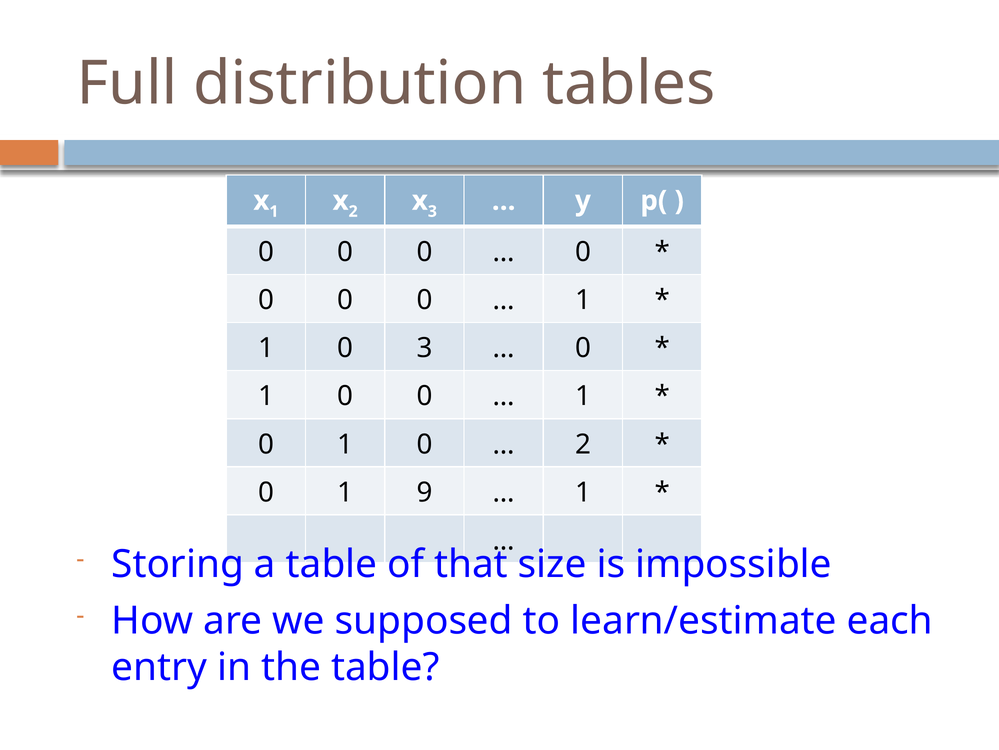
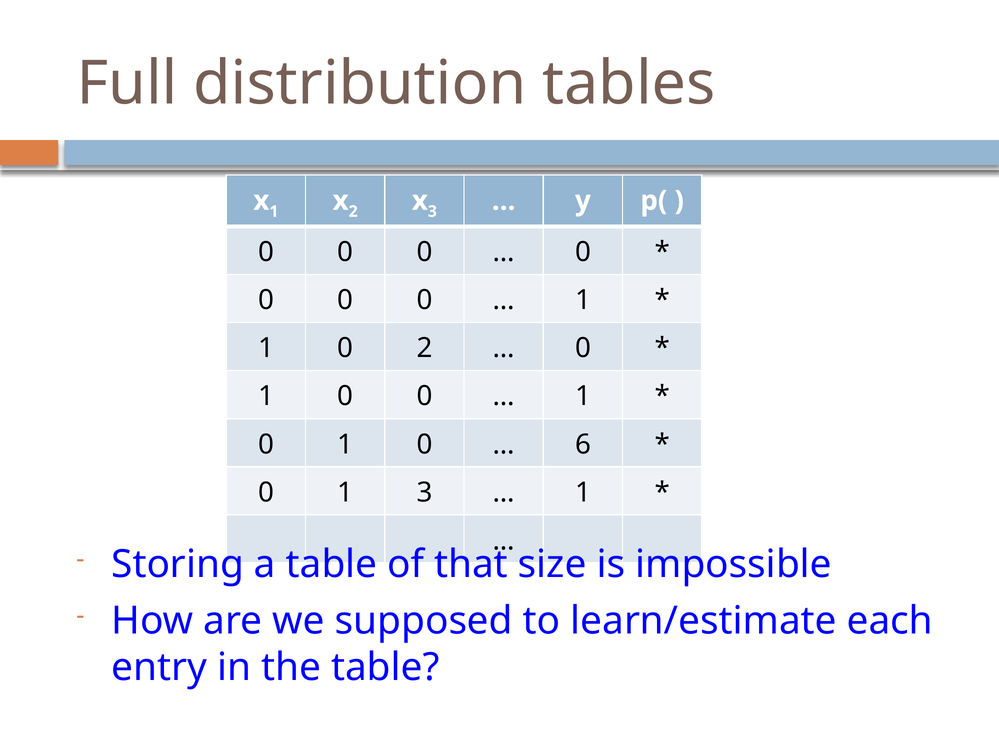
0 3: 3 -> 2
2 at (583, 444): 2 -> 6
1 9: 9 -> 3
